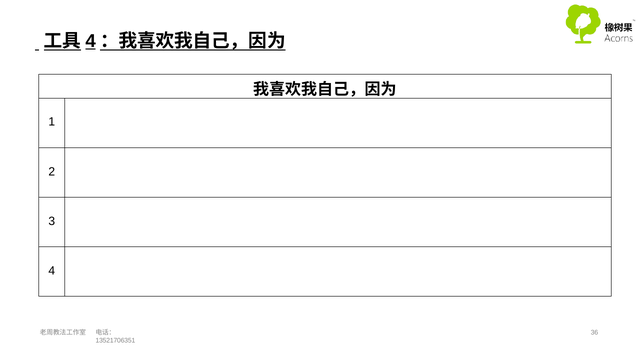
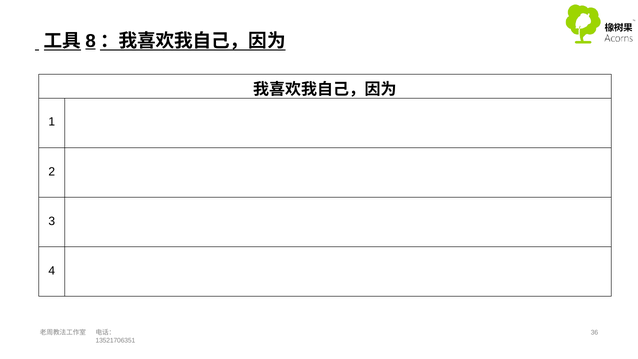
4 at (91, 41): 4 -> 8
